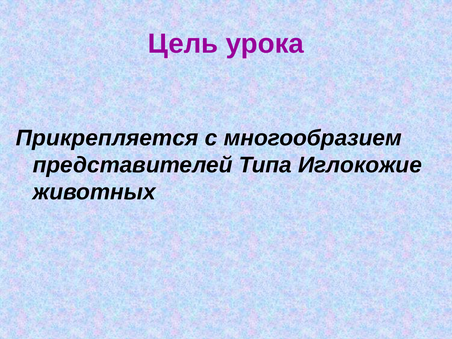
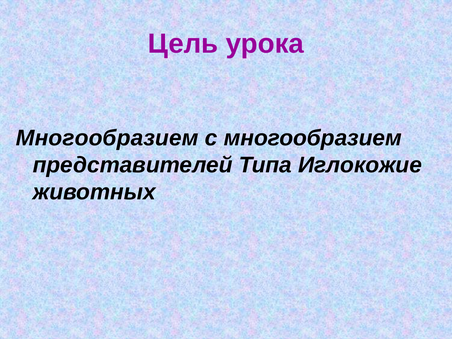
Прикрепляется at (107, 138): Прикрепляется -> Многообразием
